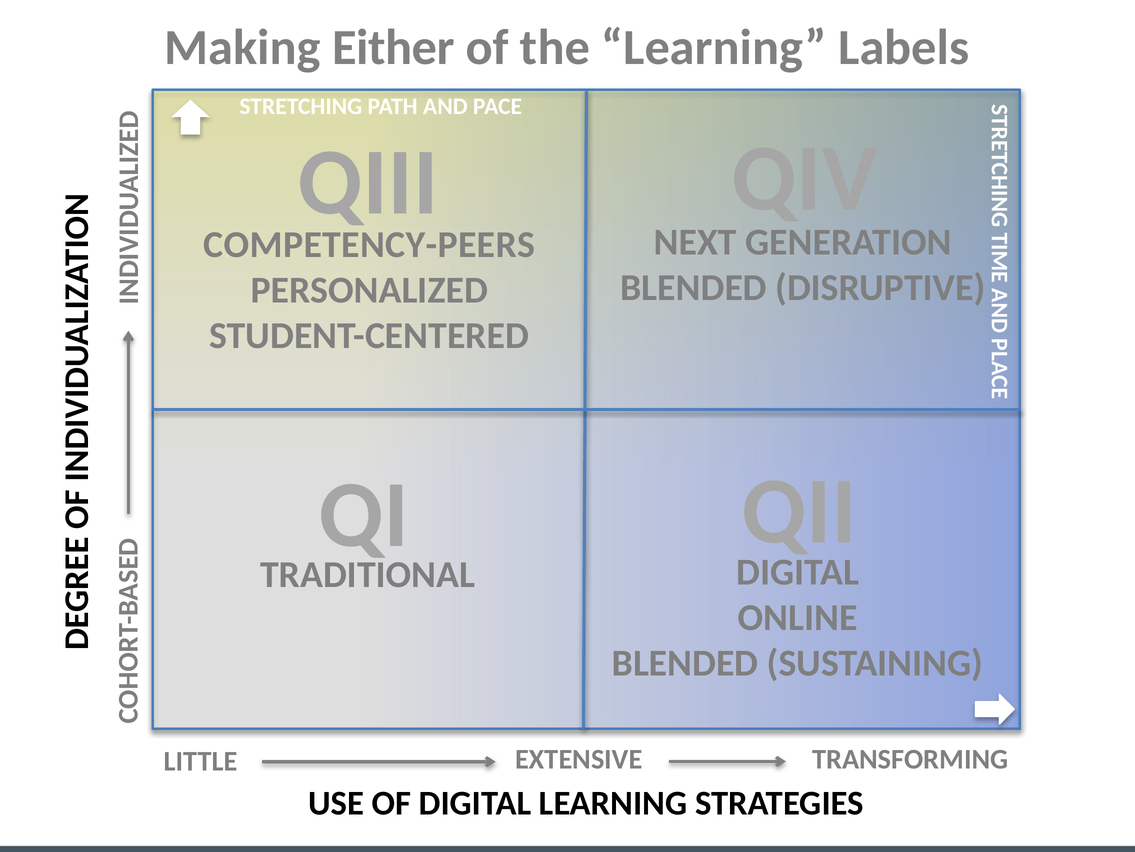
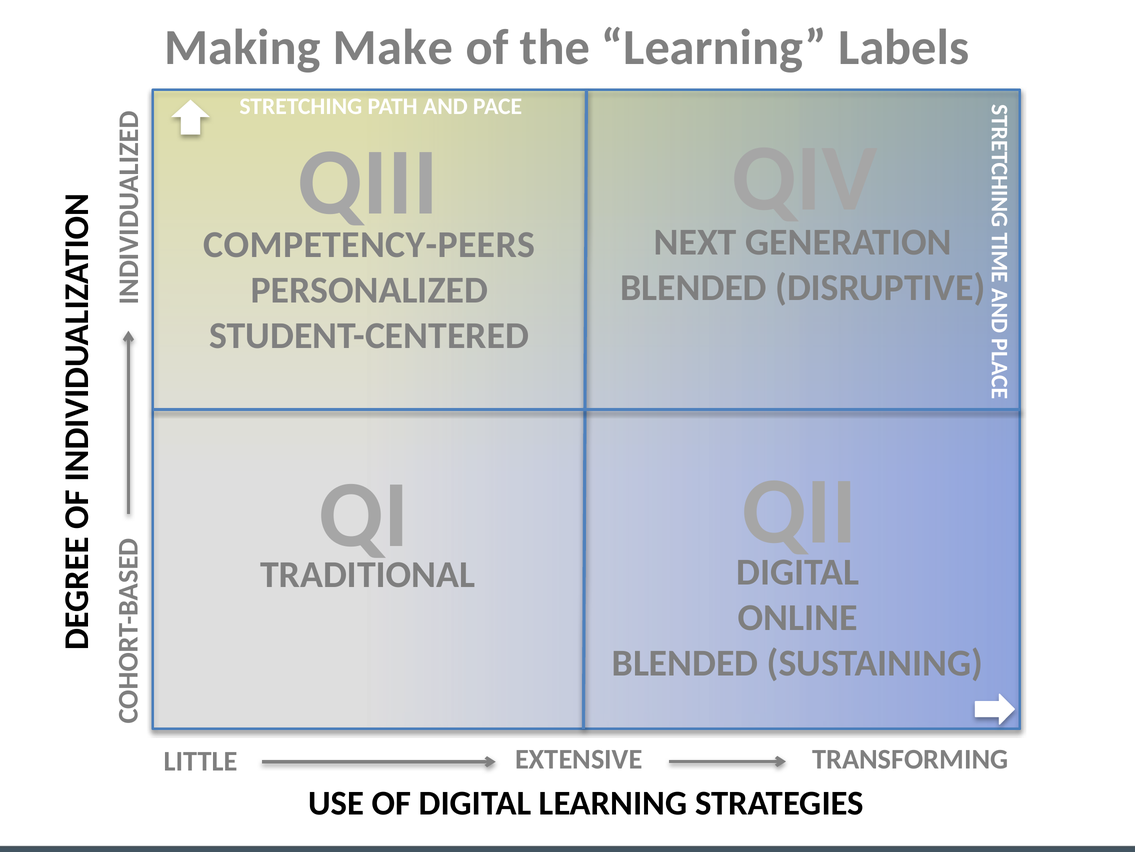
Either: Either -> Make
